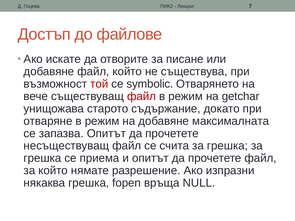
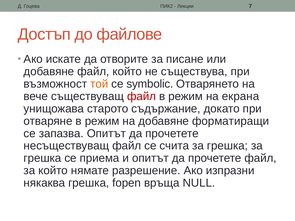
той colour: red -> orange
getchar: getchar -> екрана
максималната: максималната -> форматиращи
